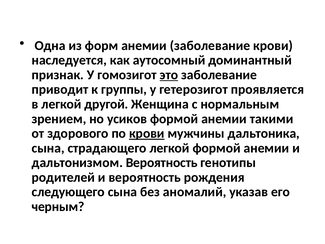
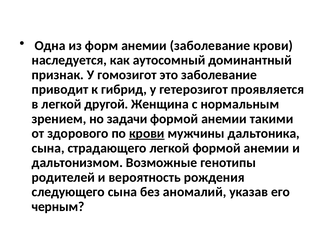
это underline: present -> none
группы: группы -> гибрид
усиков: усиков -> задачи
дальтонизмом Вероятность: Вероятность -> Возможные
